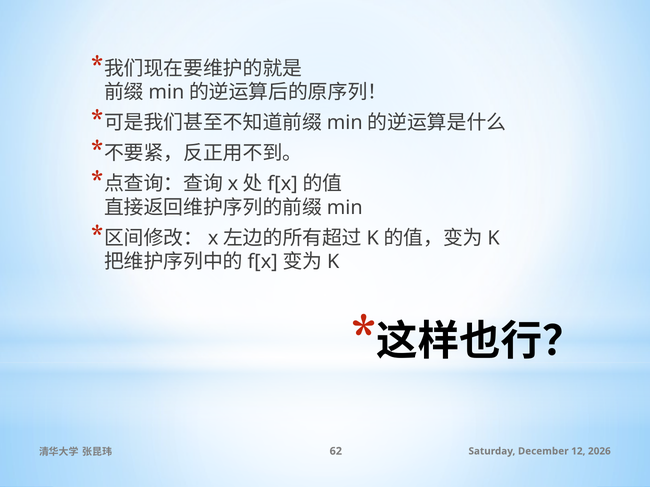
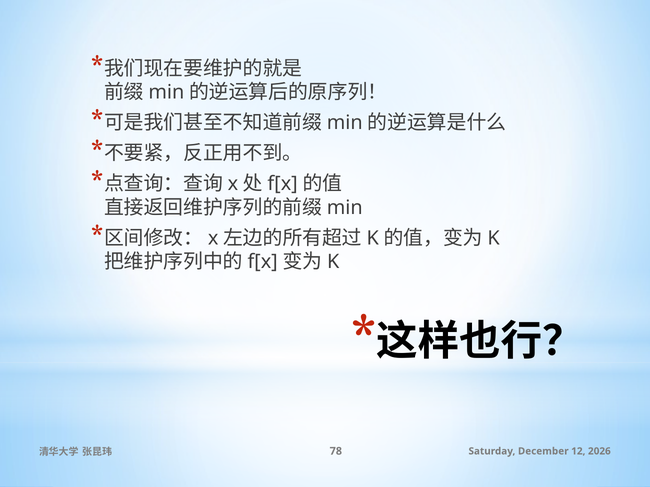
62: 62 -> 78
